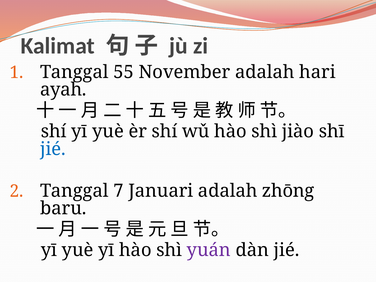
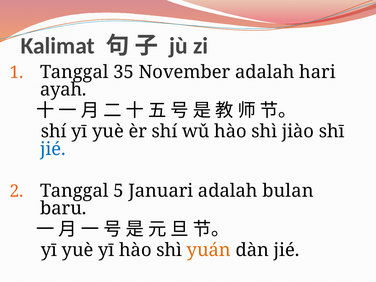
55: 55 -> 35
7: 7 -> 5
zhōng: zhōng -> bulan
yuán colour: purple -> orange
